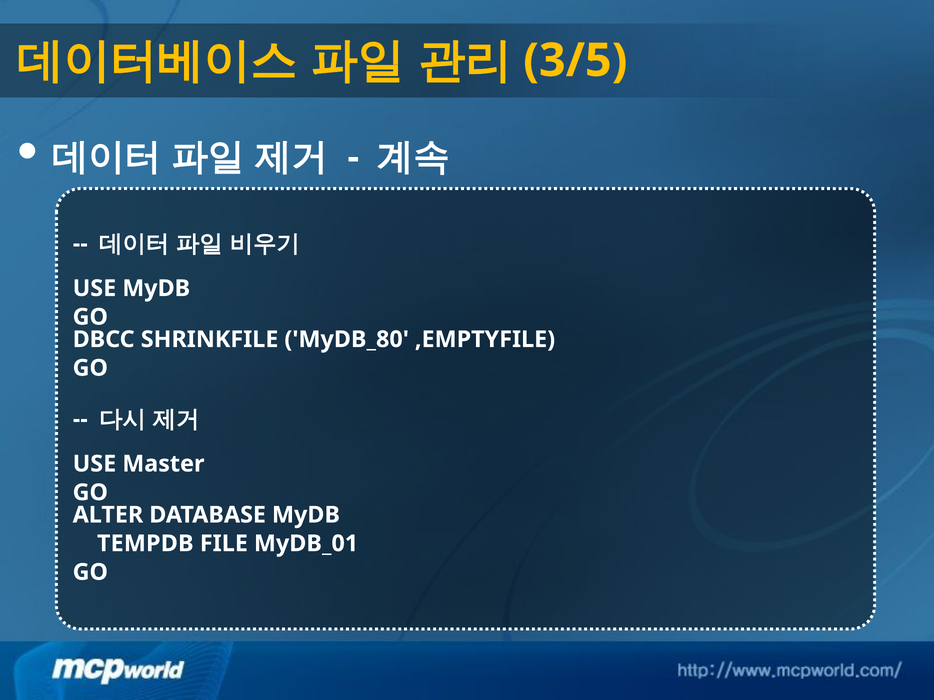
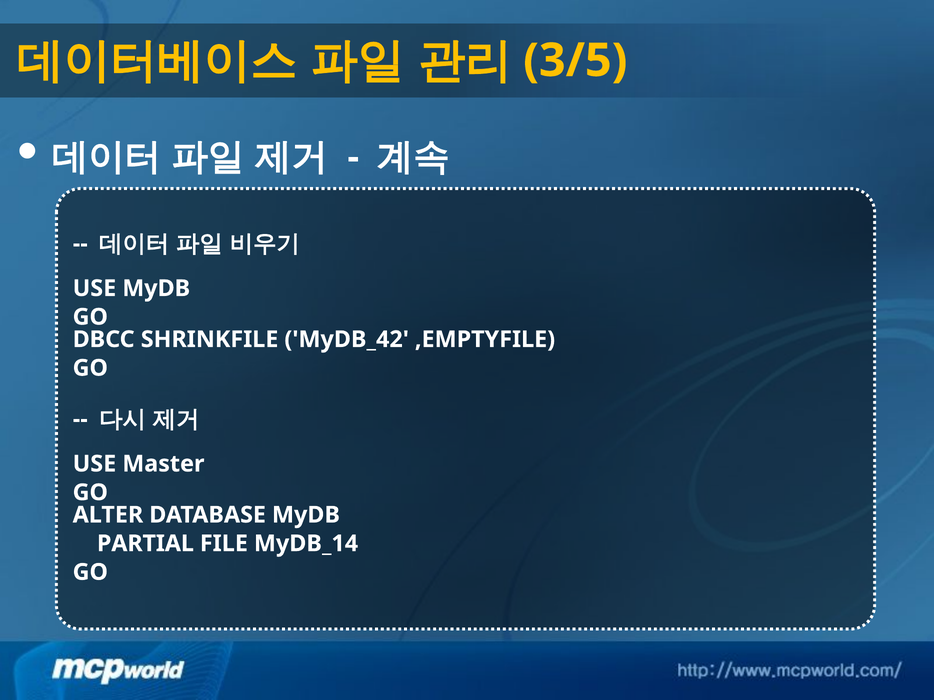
MyDB_80: MyDB_80 -> MyDB_42
TEMPDB: TEMPDB -> PARTIAL
MyDB_01: MyDB_01 -> MyDB_14
